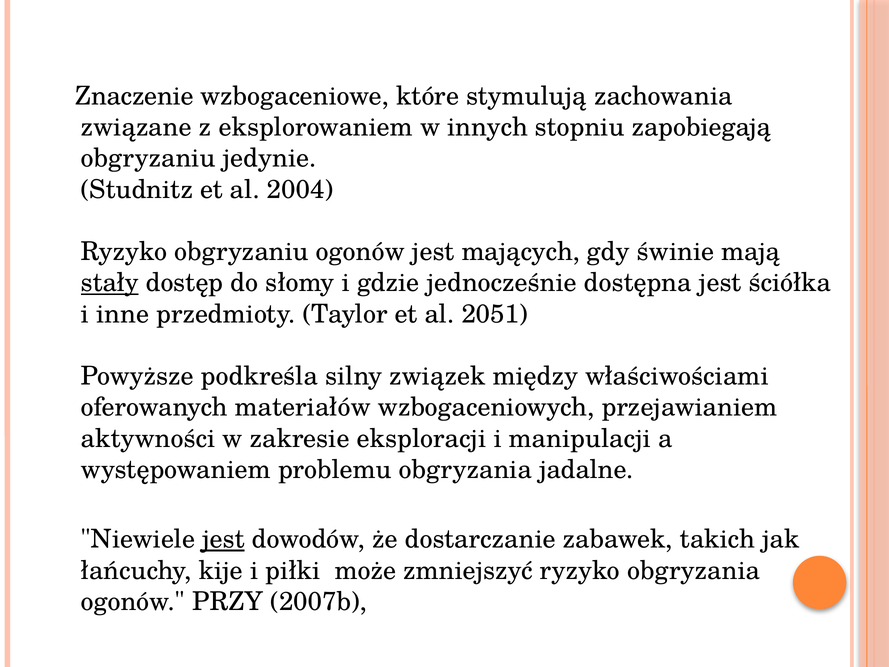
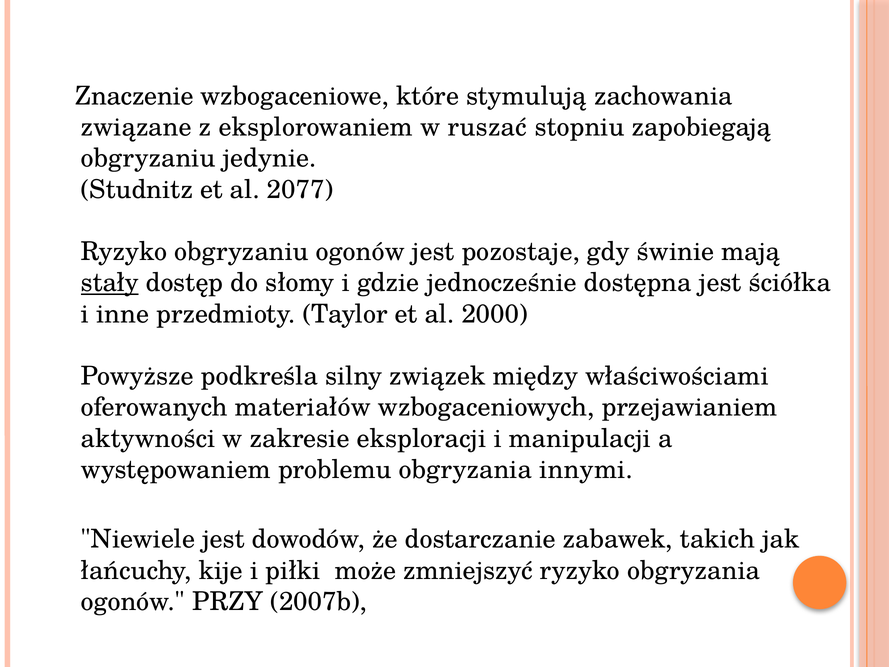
innych: innych -> ruszać
2004: 2004 -> 2077
mających: mających -> pozostaje
2051: 2051 -> 2000
jadalne: jadalne -> innymi
jest at (223, 539) underline: present -> none
